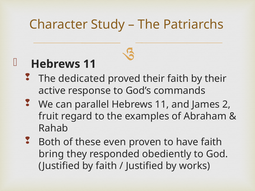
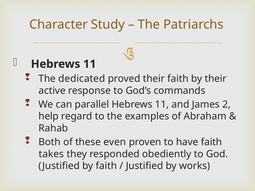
fruit: fruit -> help
bring: bring -> takes
